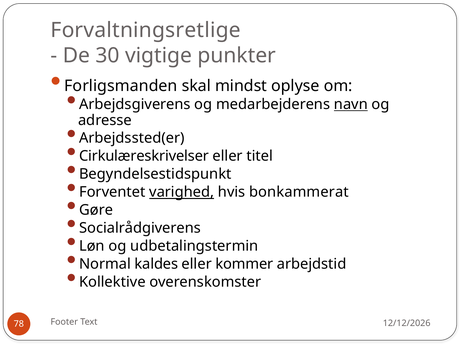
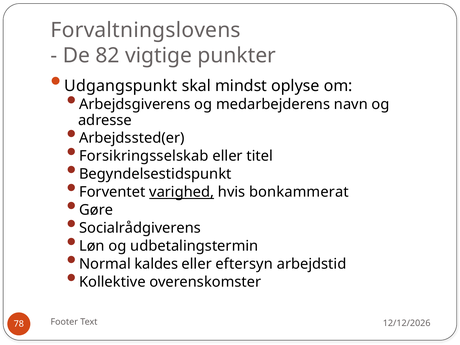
Forvaltningsretlige: Forvaltningsretlige -> Forvaltningslovens
30: 30 -> 82
Forligsmanden: Forligsmanden -> Udgangspunkt
navn underline: present -> none
Cirkulæreskrivelser: Cirkulæreskrivelser -> Forsikringsselskab
kommer: kommer -> eftersyn
